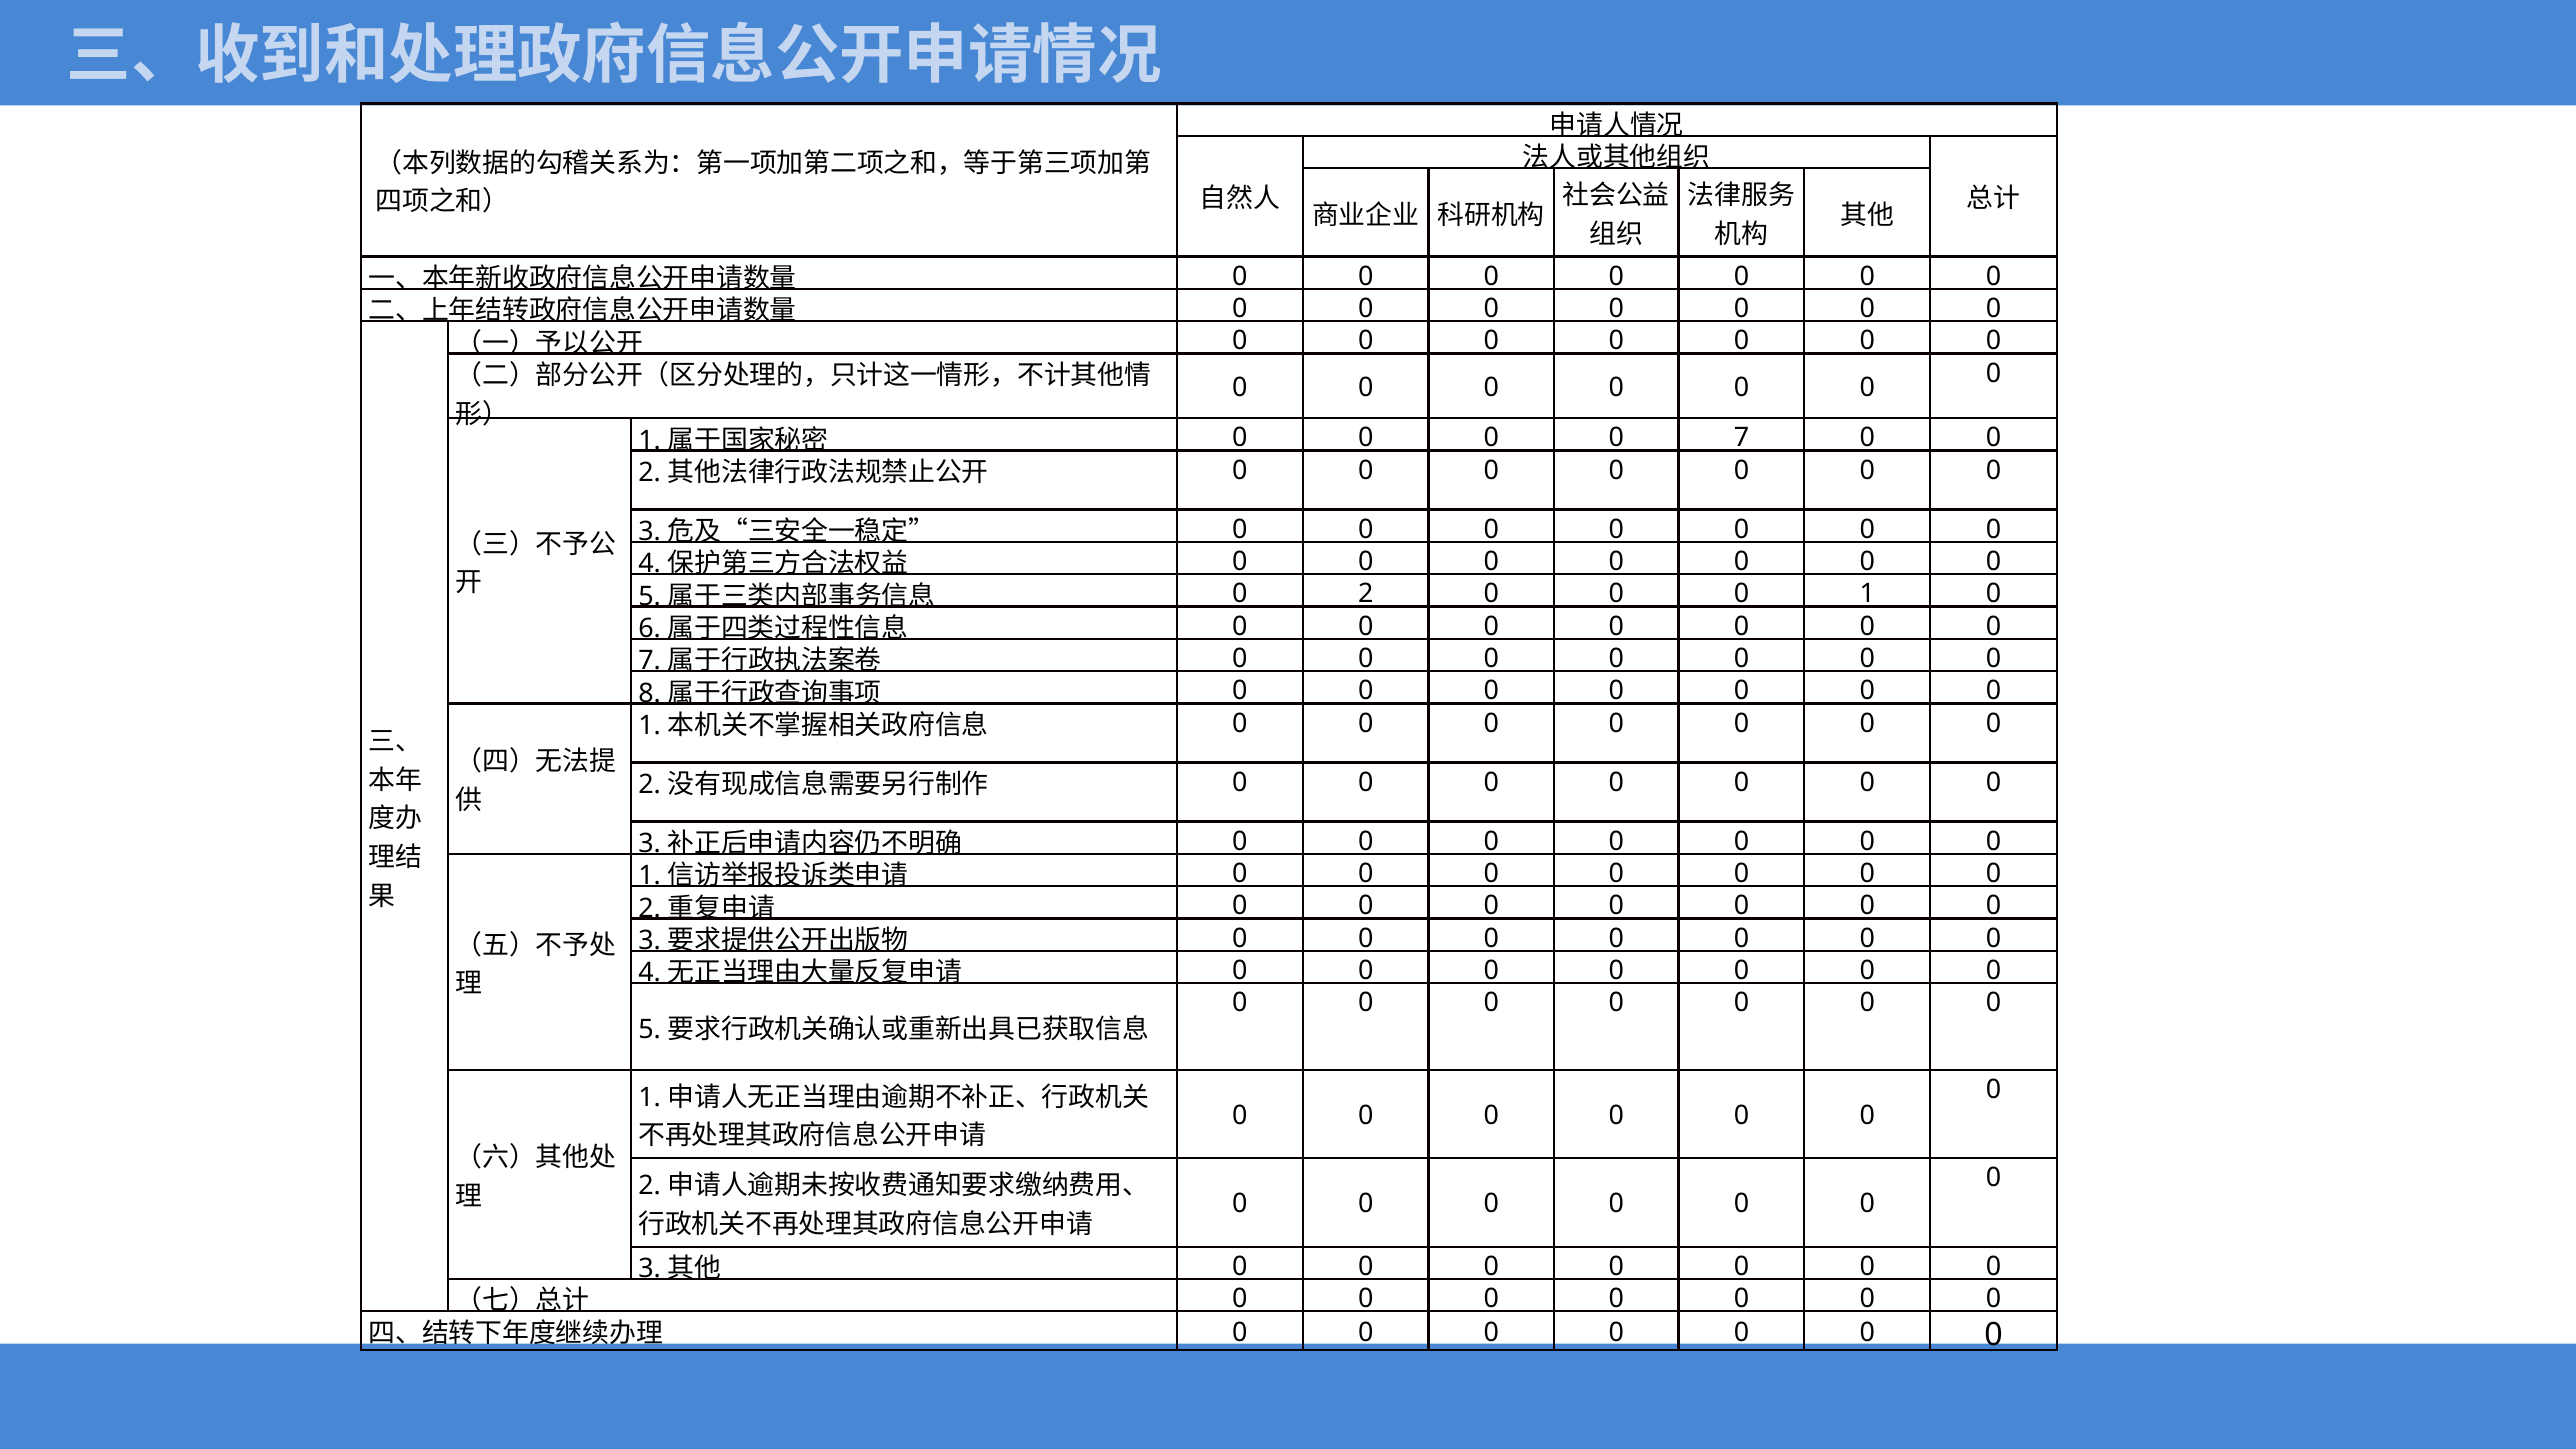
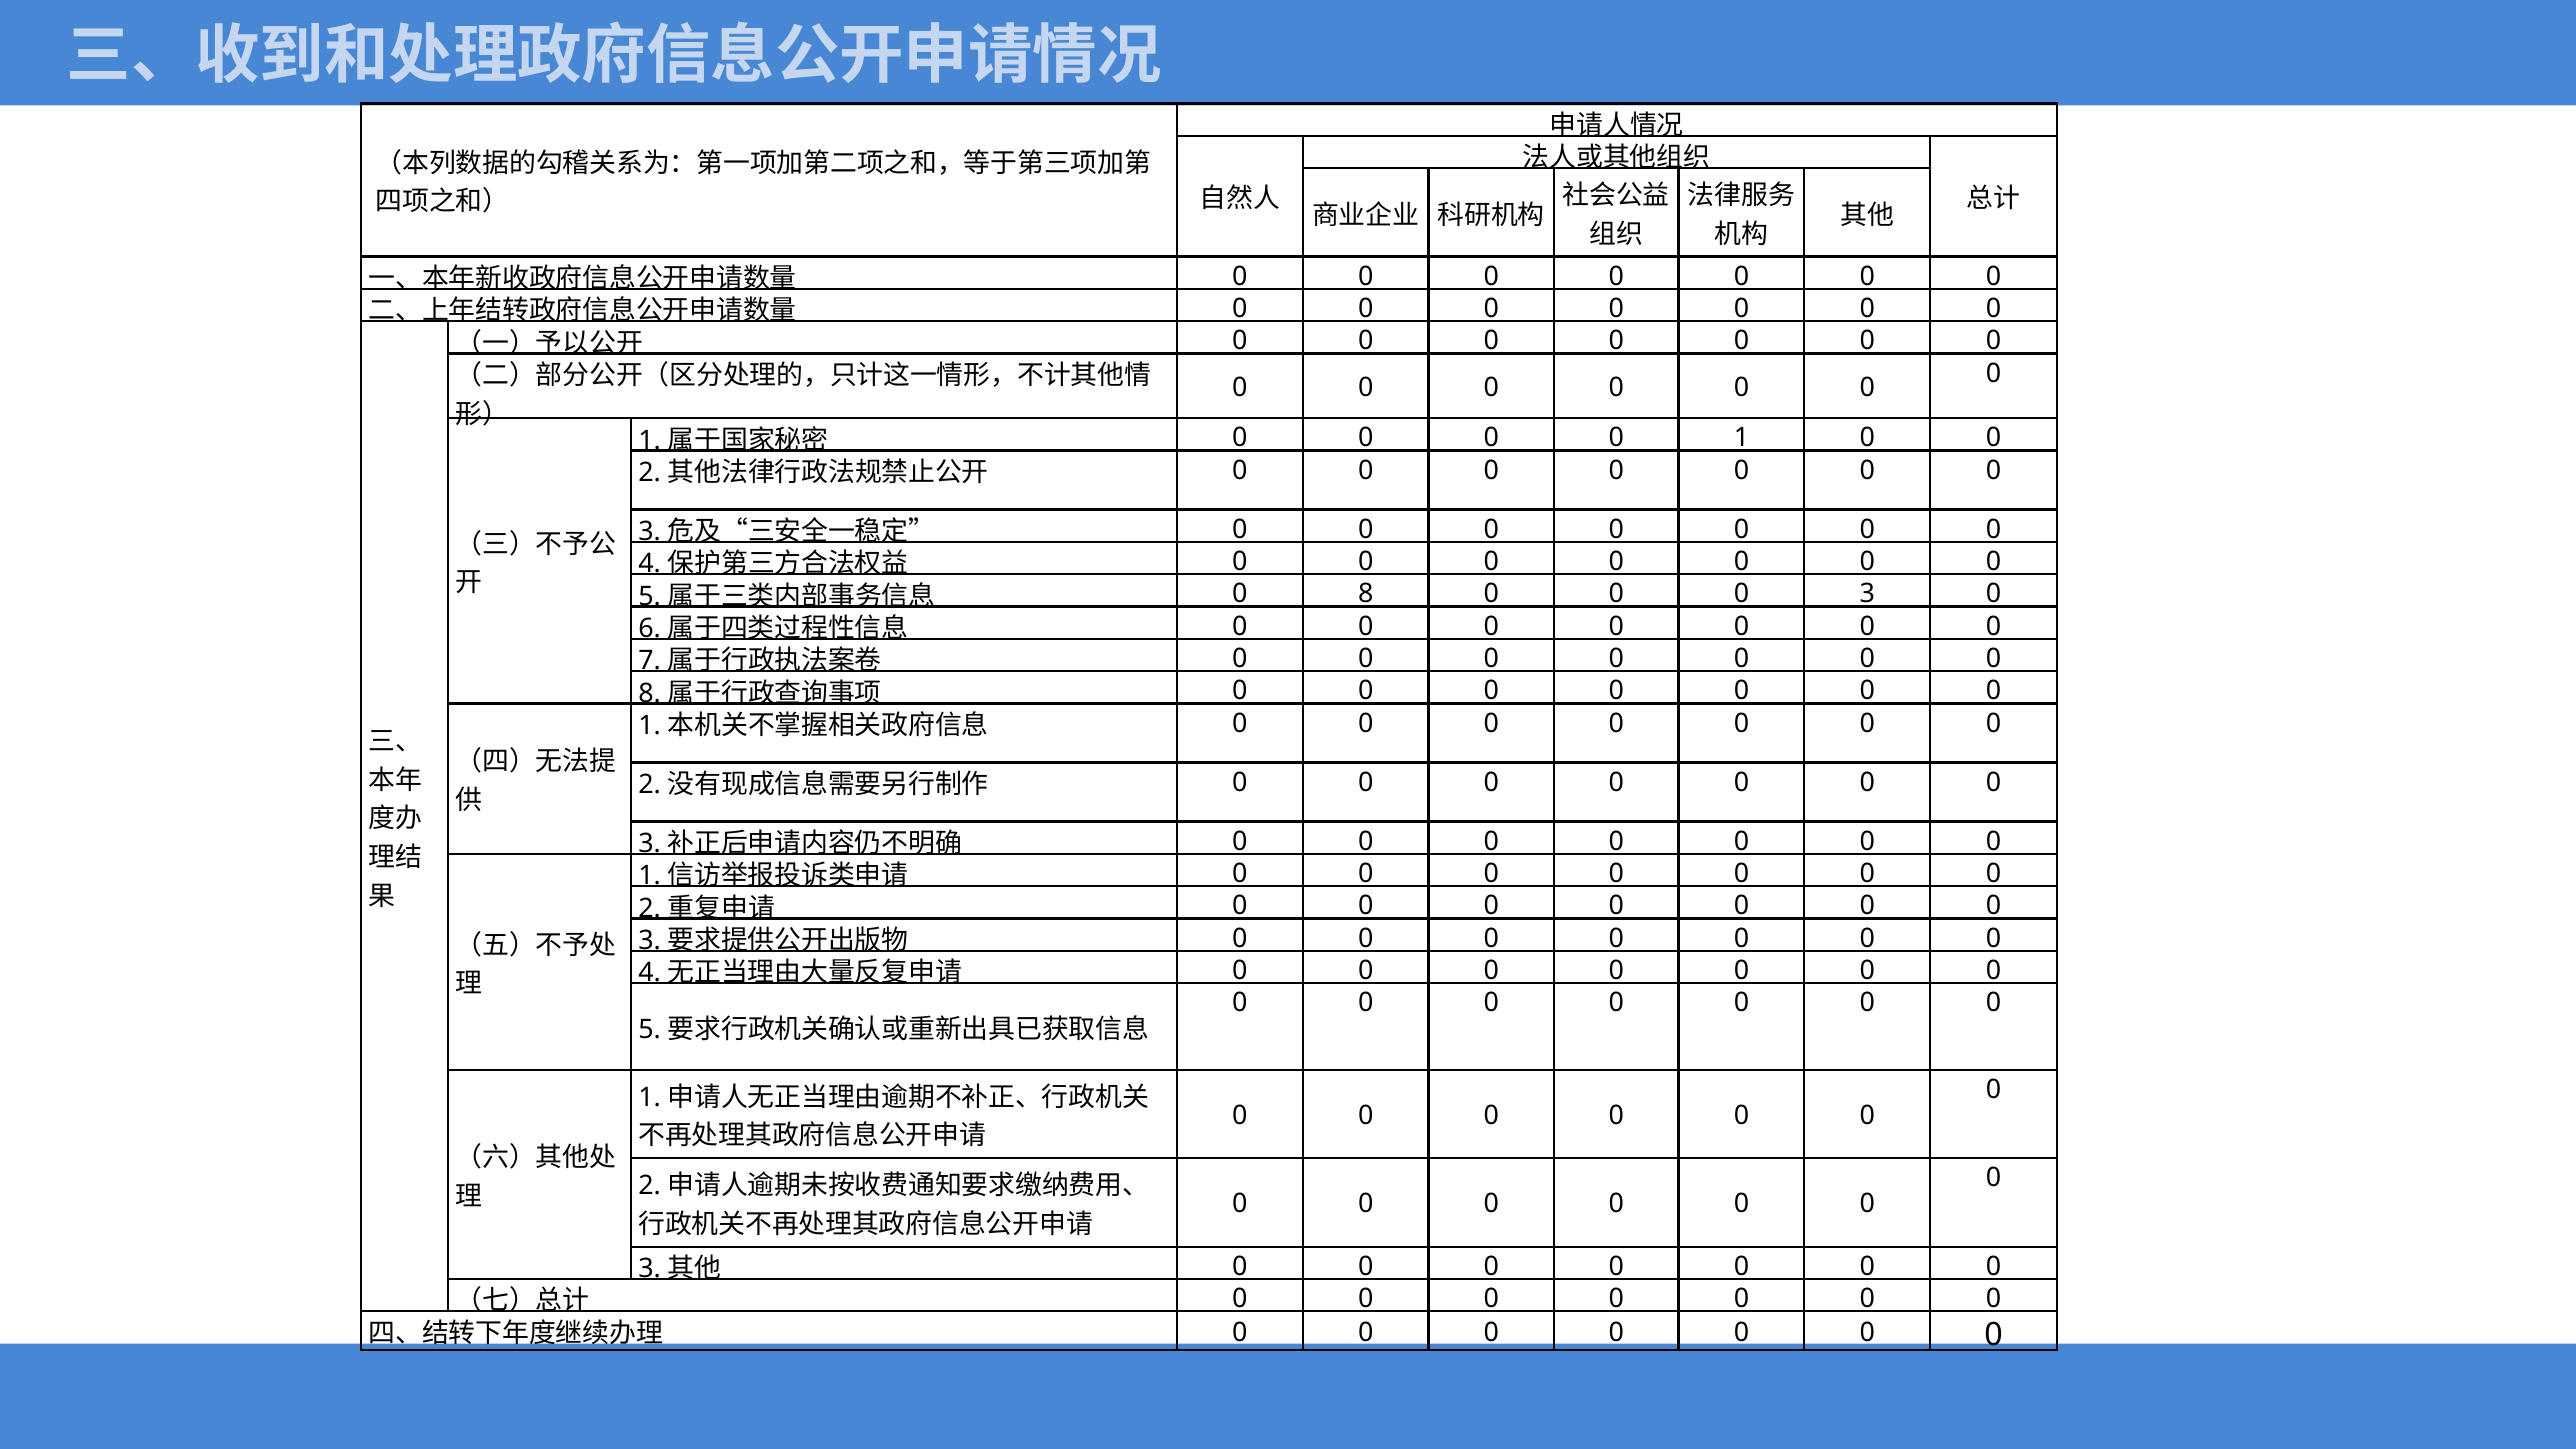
7 at (1742, 438): 7 -> 1
2 at (1366, 594): 2 -> 8
1 at (1867, 594): 1 -> 3
